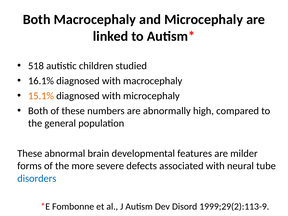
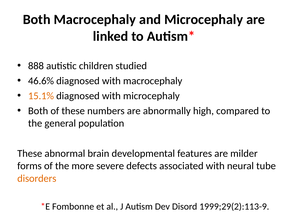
518: 518 -> 888
16.1%: 16.1% -> 46.6%
disorders colour: blue -> orange
